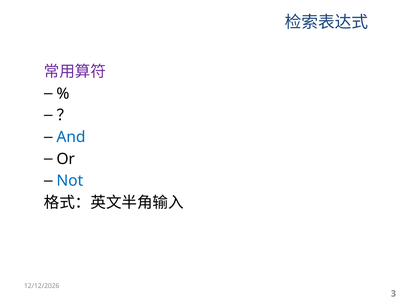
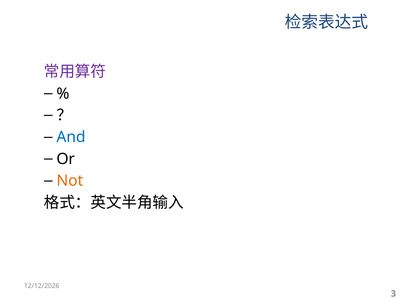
Not colour: blue -> orange
